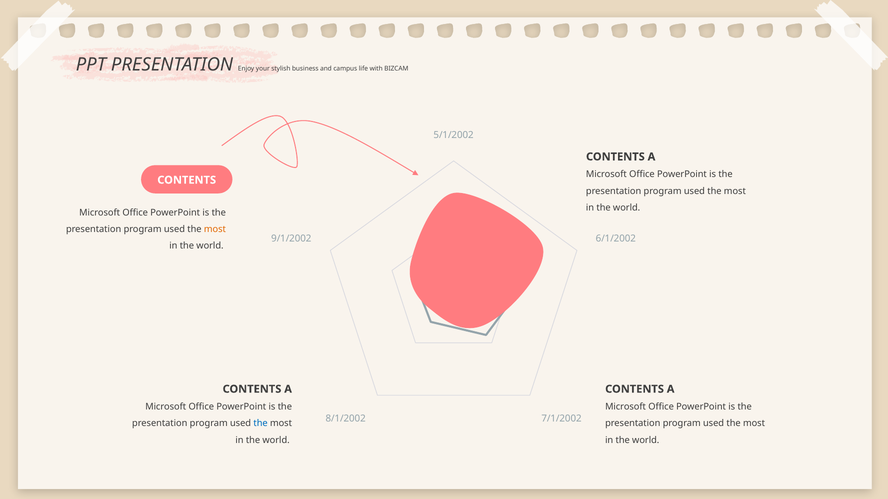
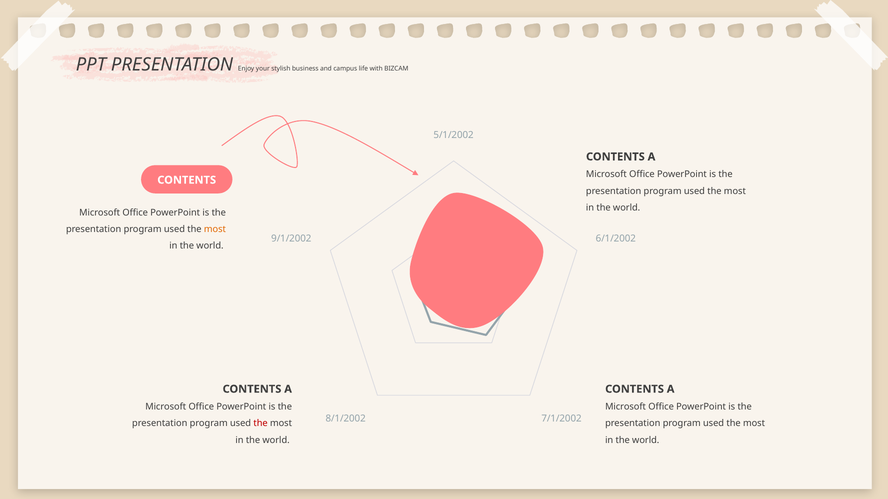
the at (261, 424) colour: blue -> red
